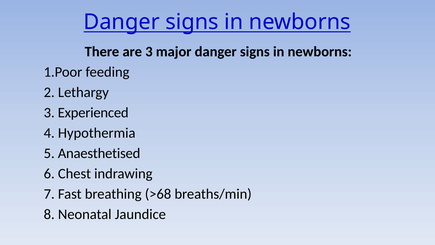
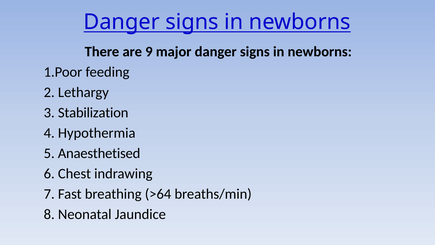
are 3: 3 -> 9
Experienced: Experienced -> Stabilization
>68: >68 -> >64
